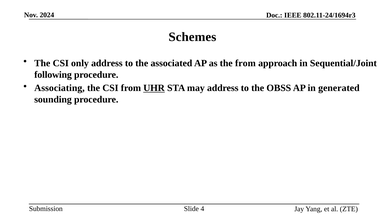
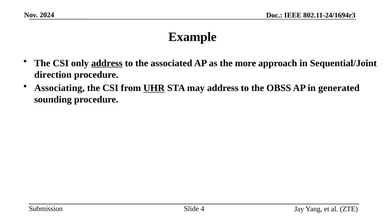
Schemes: Schemes -> Example
address at (107, 63) underline: none -> present
the from: from -> more
following: following -> direction
